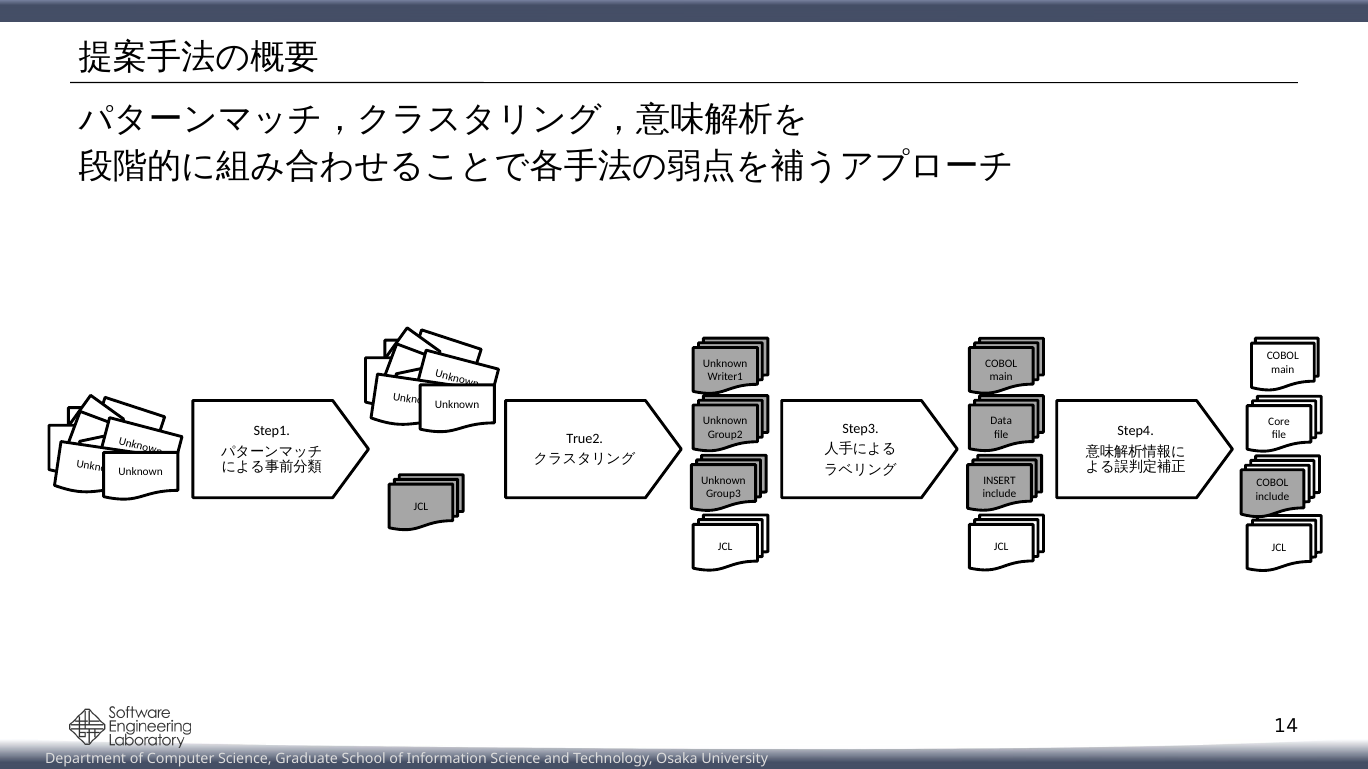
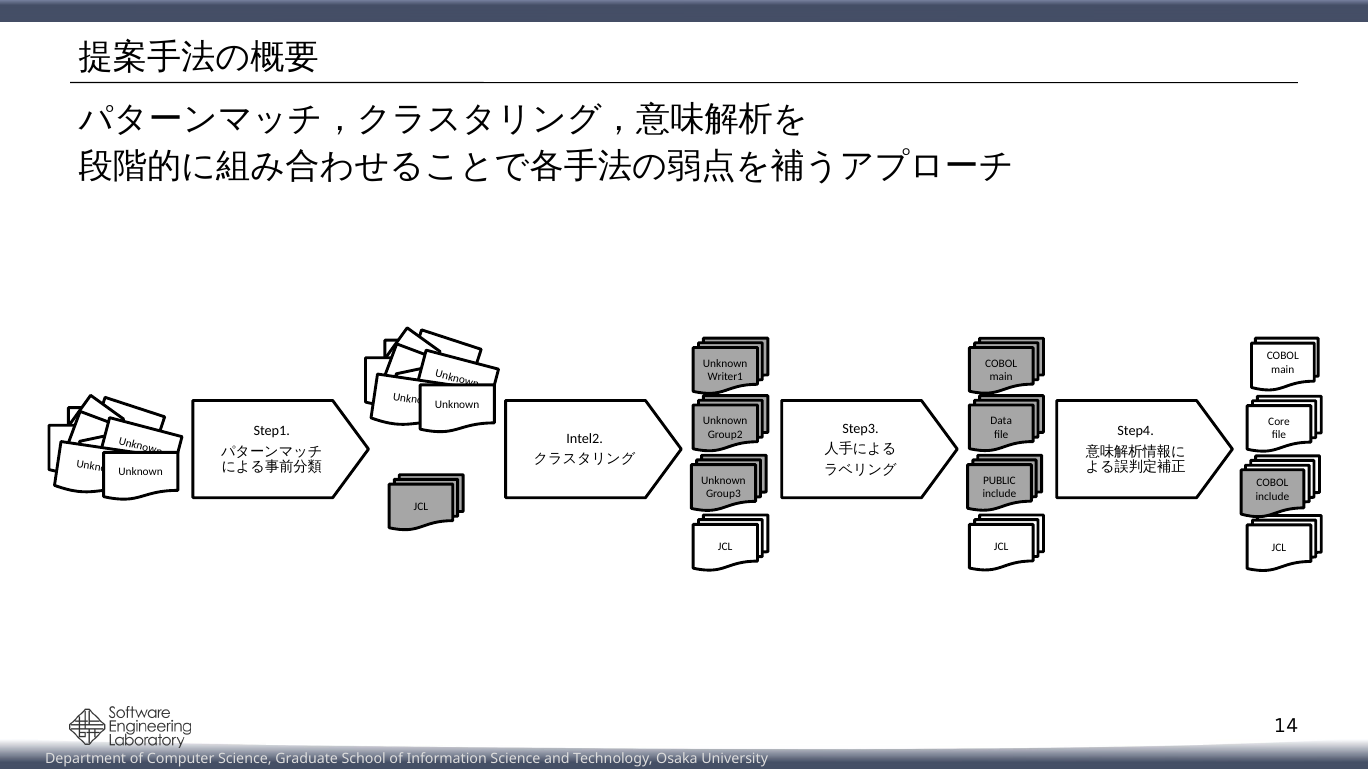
True2: True2 -> Intel2
INSERT: INSERT -> PUBLIC
